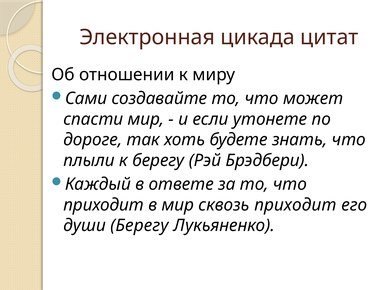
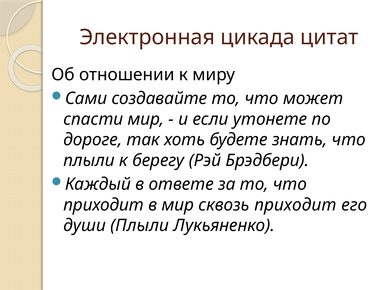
души Берегу: Берегу -> Плыли
